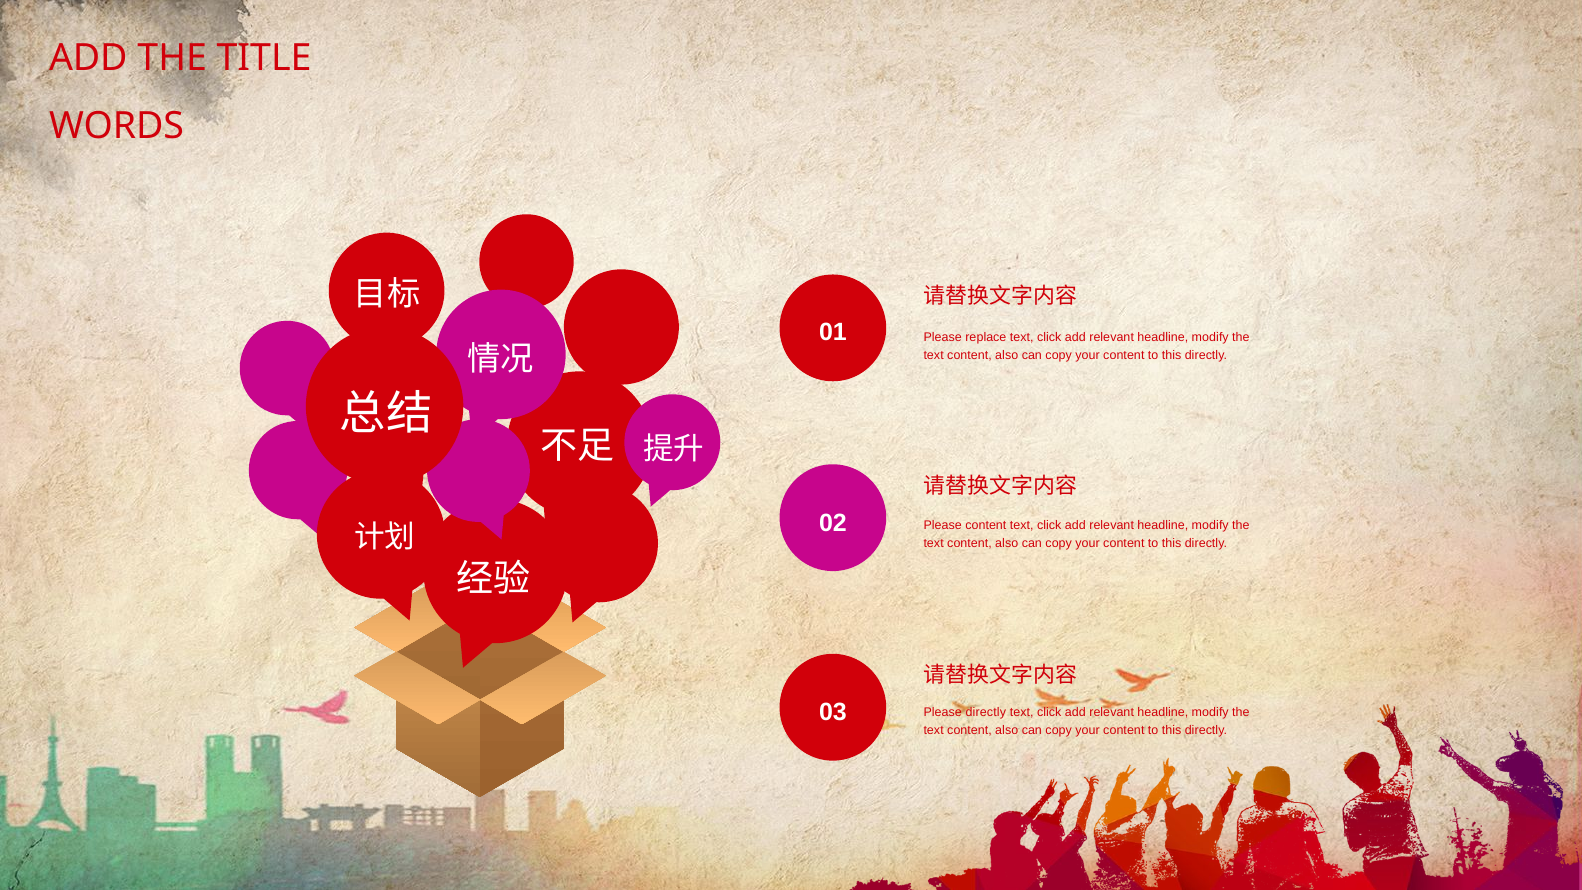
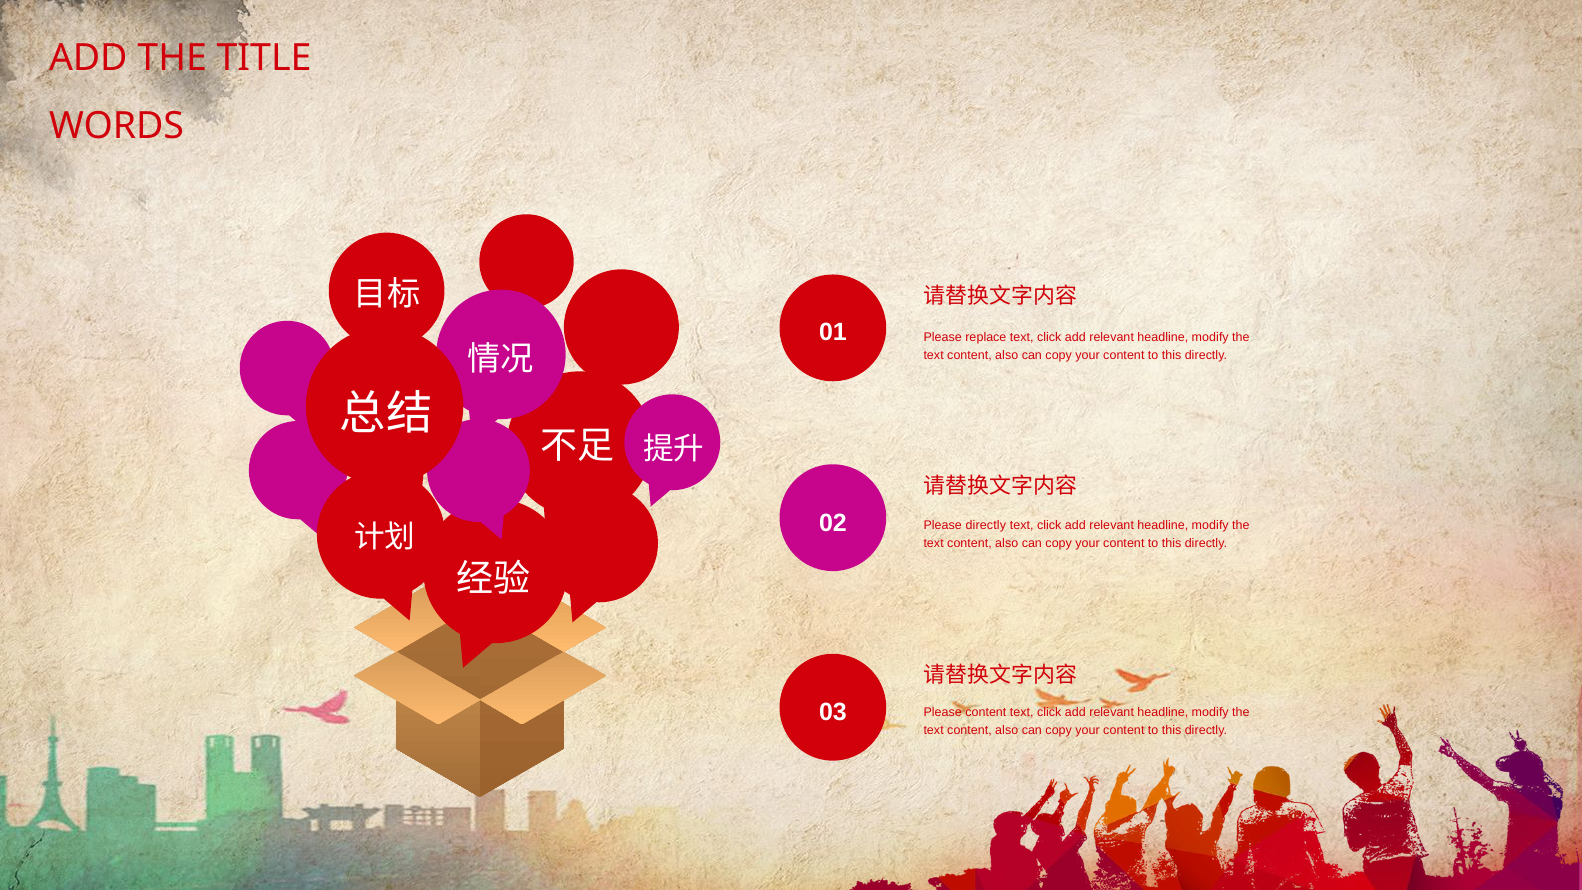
Please content: content -> directly
Please directly: directly -> content
